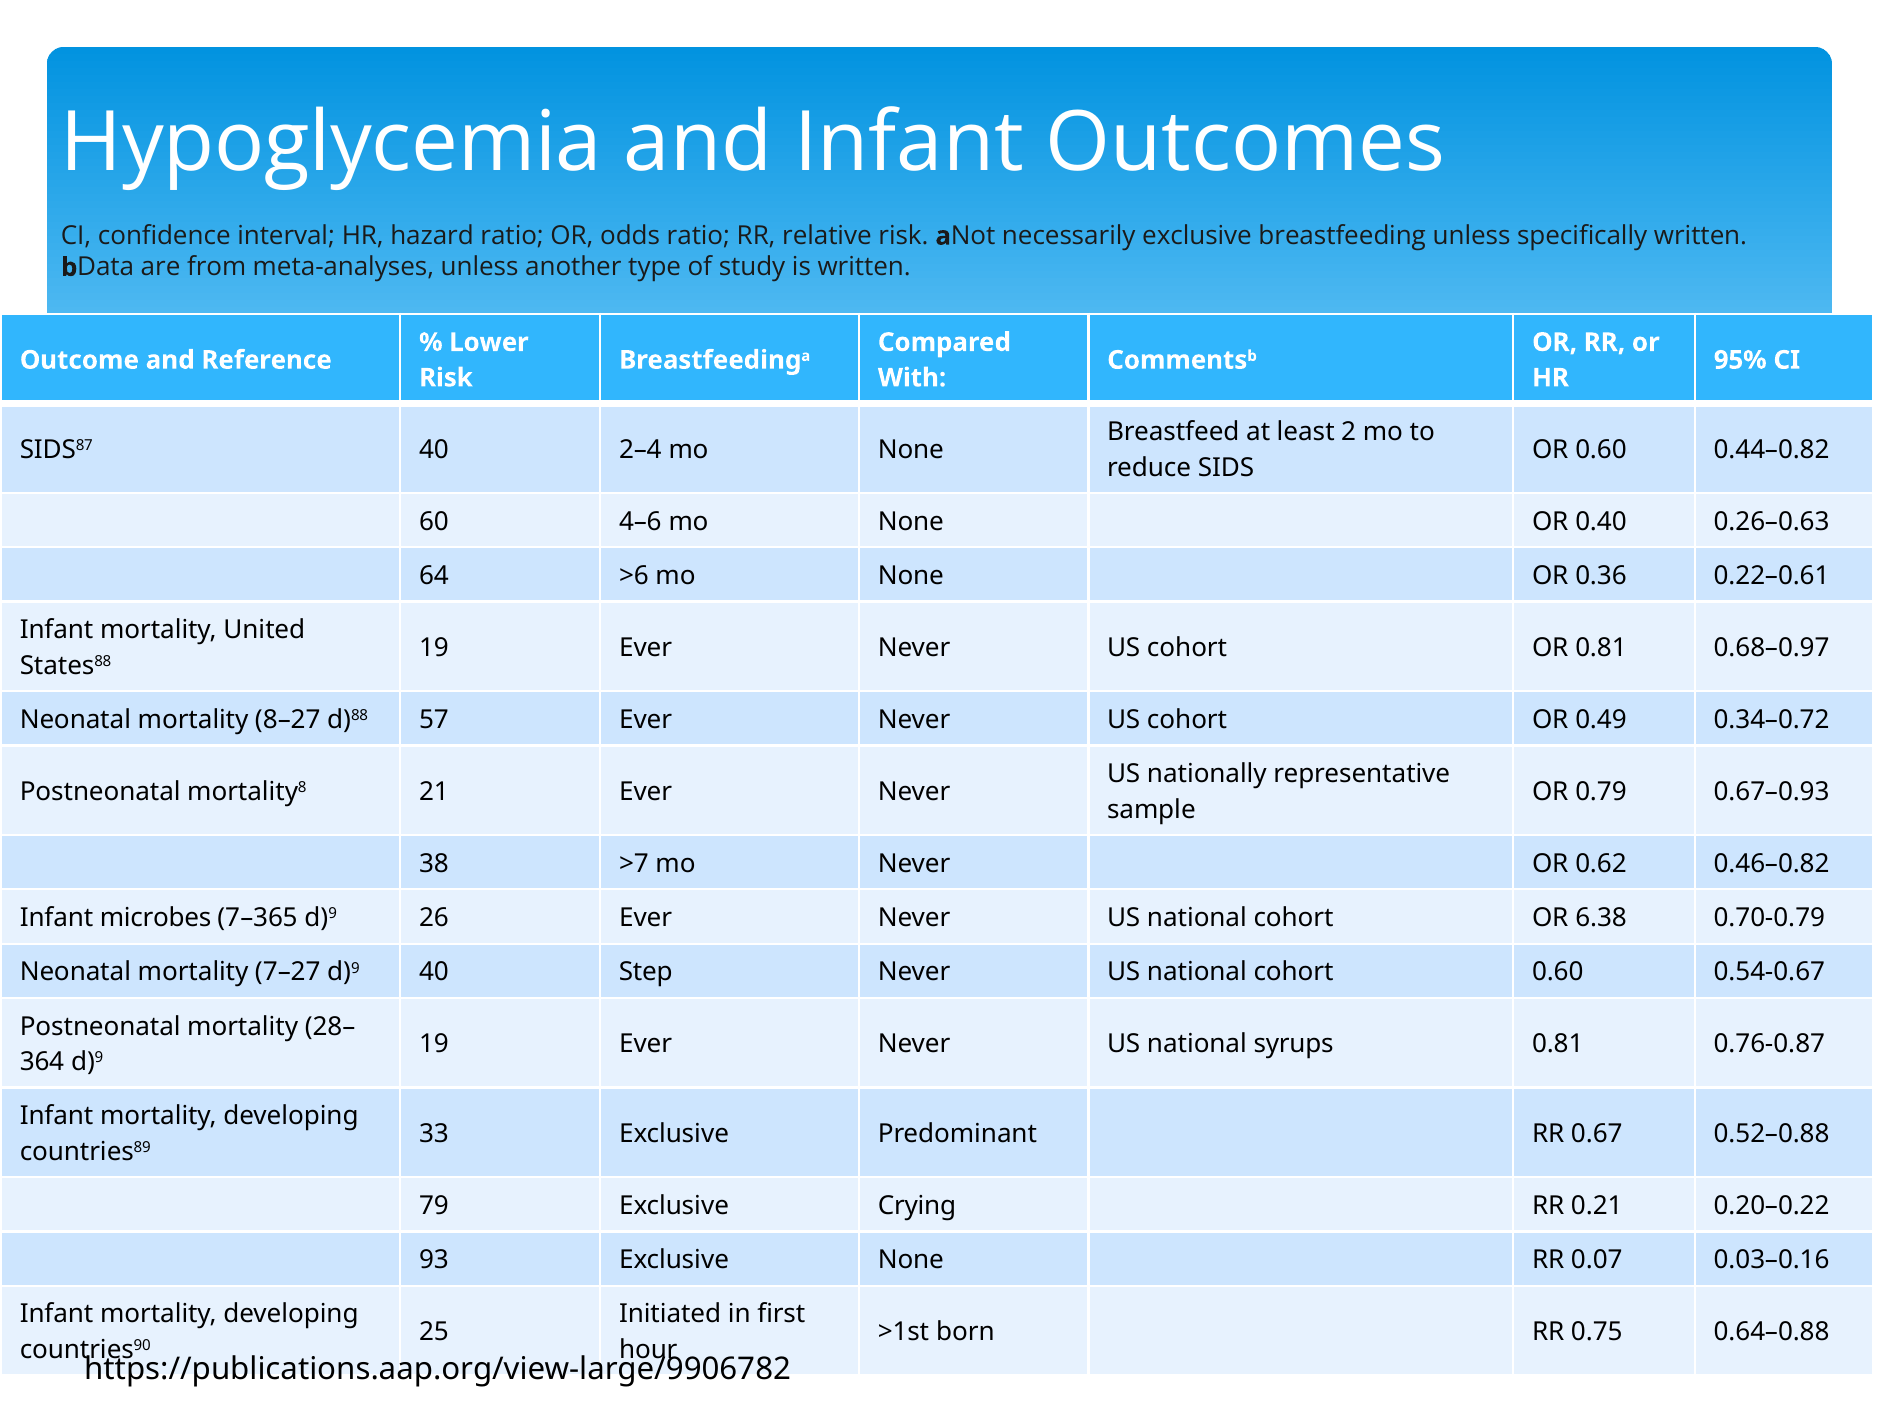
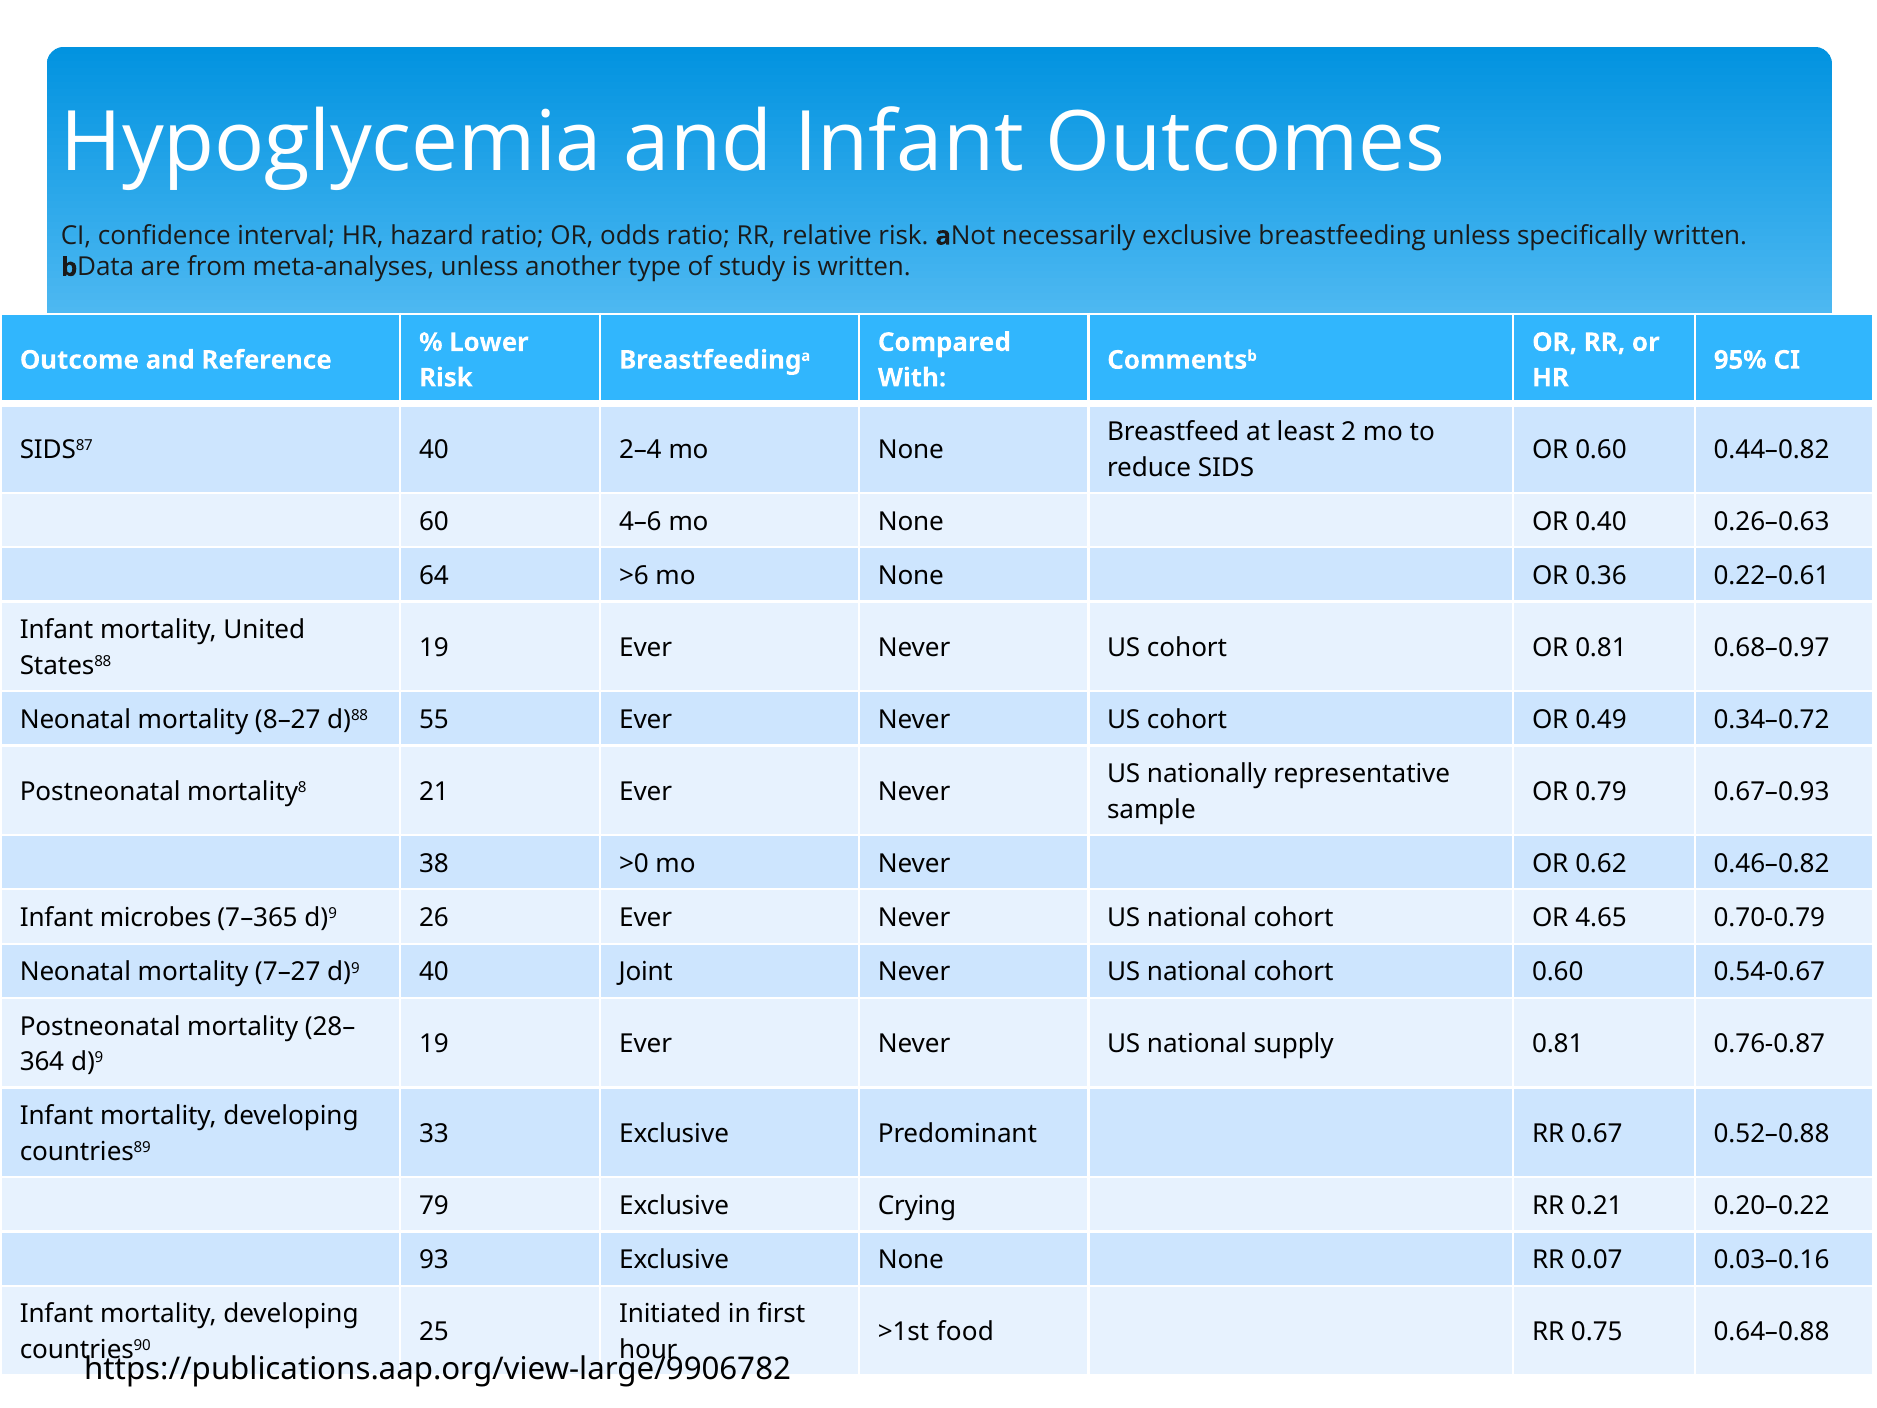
57: 57 -> 55
>7: >7 -> >0
6.38: 6.38 -> 4.65
Step: Step -> Joint
syrups: syrups -> supply
born: born -> food
